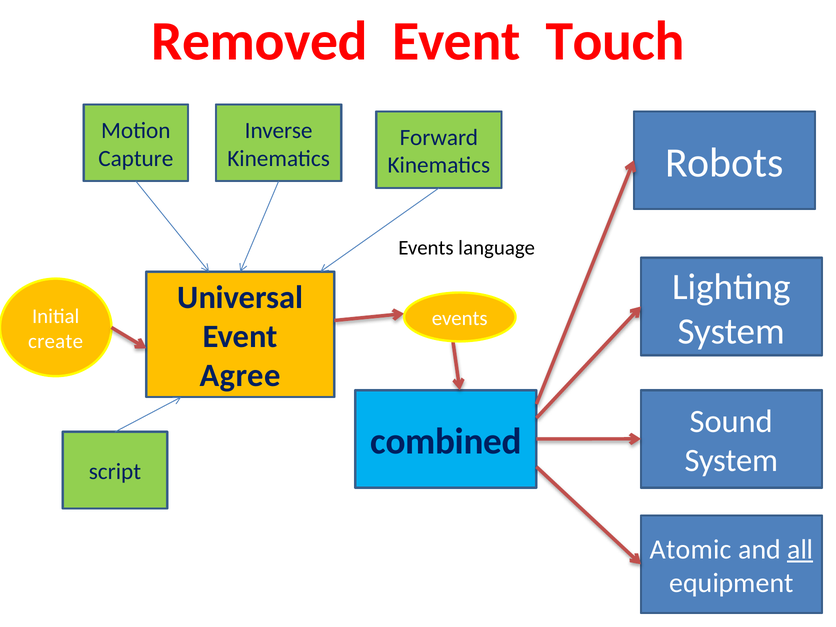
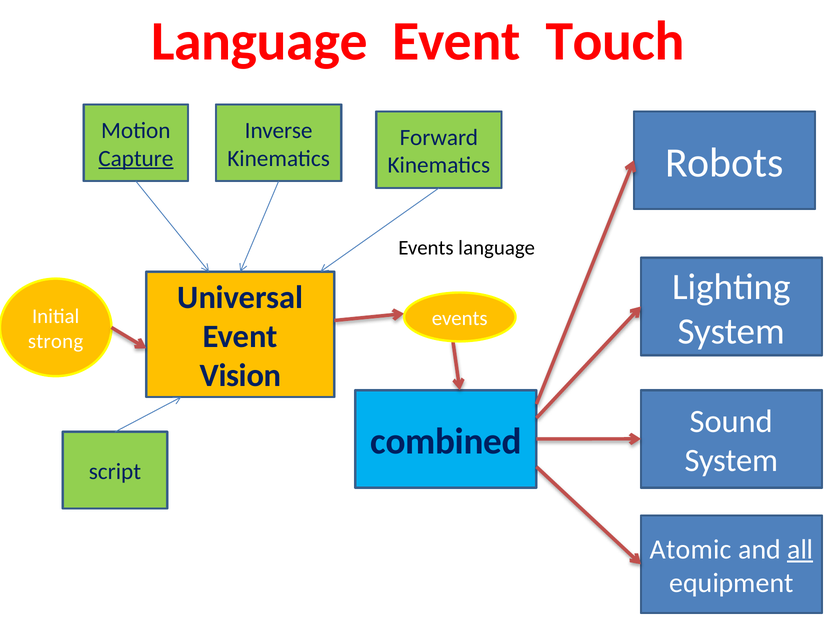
Removed at (259, 41): Removed -> Language
Capture underline: none -> present
create: create -> strong
Agree: Agree -> Vision
